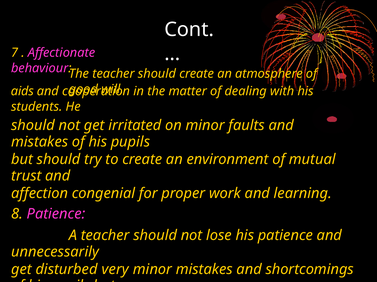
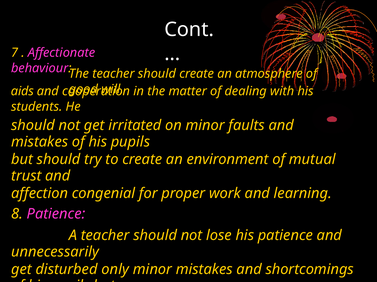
very: very -> only
